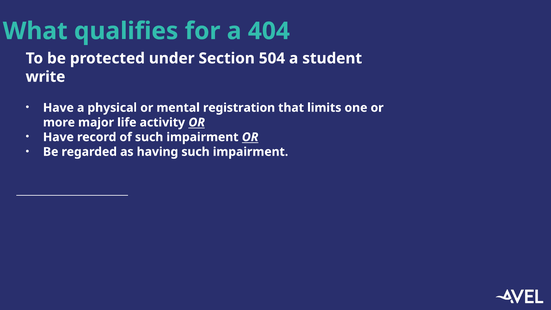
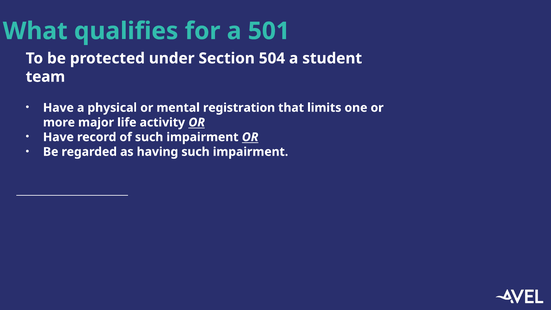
404: 404 -> 501
write: write -> team
